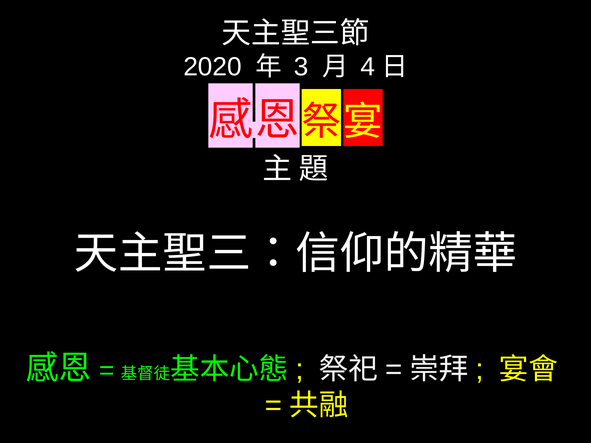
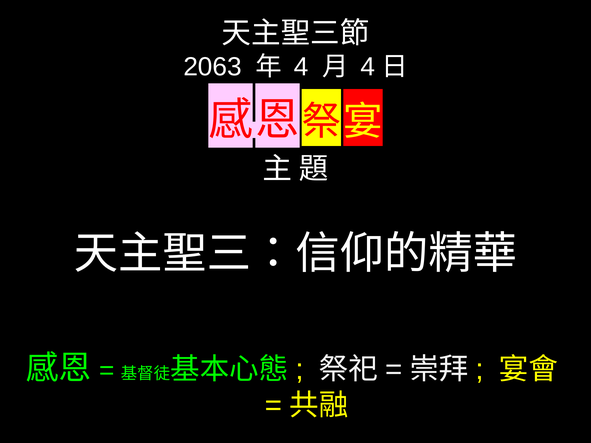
2020: 2020 -> 2063
3 at (301, 67): 3 -> 4
